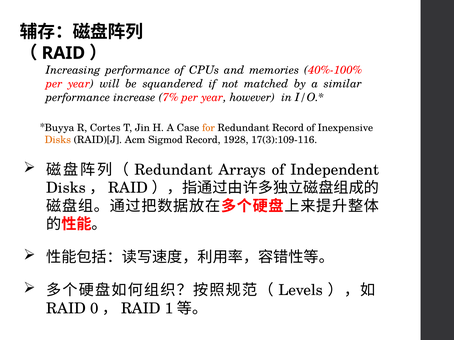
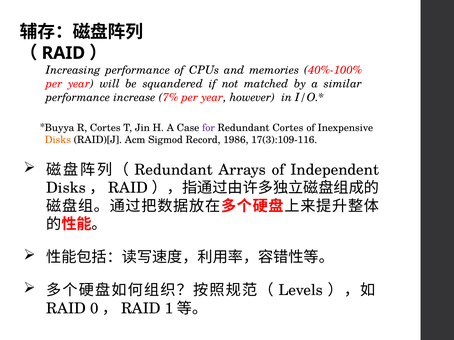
for colour: orange -> purple
Redundant Record: Record -> Cortes
1928: 1928 -> 1986
